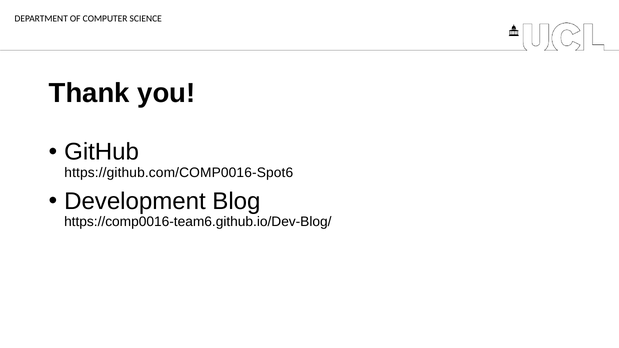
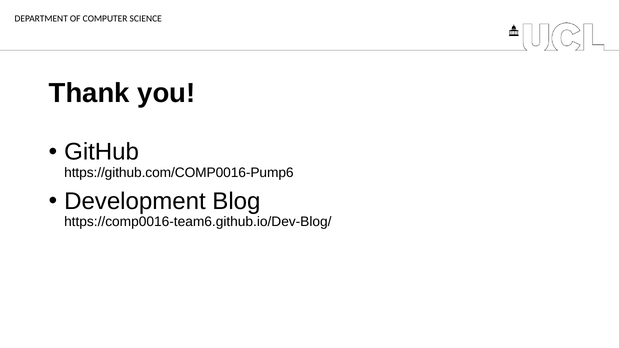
https://github.com/COMP0016-Spot6: https://github.com/COMP0016-Spot6 -> https://github.com/COMP0016-Pump6
